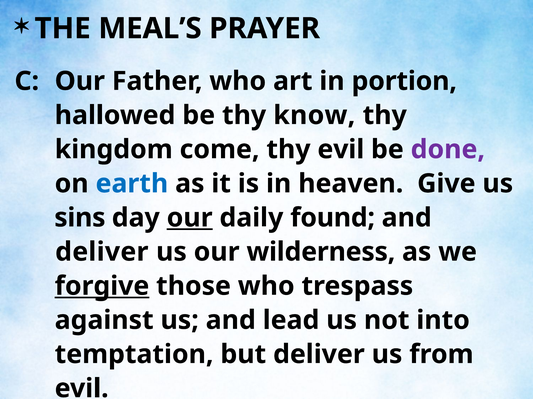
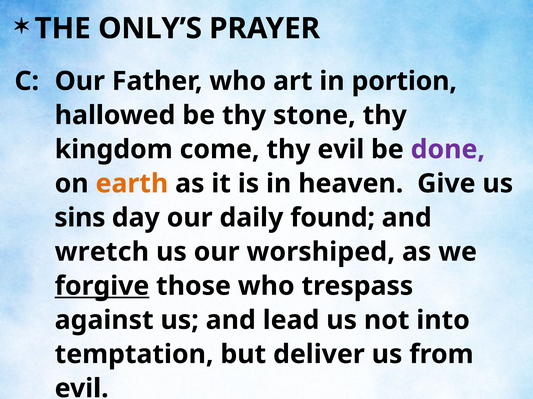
MEAL’S: MEAL’S -> ONLY’S
know: know -> stone
earth colour: blue -> orange
our at (190, 218) underline: present -> none
deliver at (102, 252): deliver -> wretch
wilderness: wilderness -> worshiped
